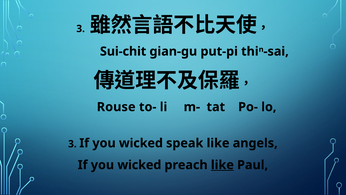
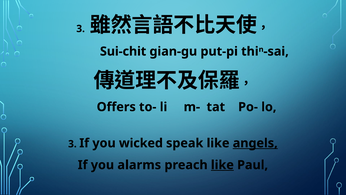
Rouse: Rouse -> Offers
angels underline: none -> present
wicked at (139, 165): wicked -> alarms
